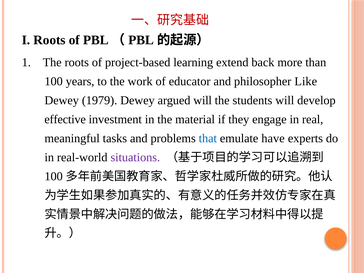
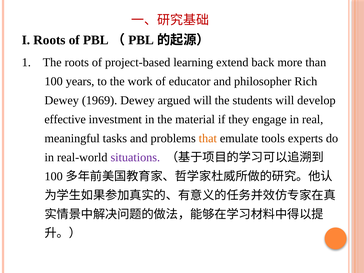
Like: Like -> Rich
1979: 1979 -> 1969
that colour: blue -> orange
have: have -> tools
